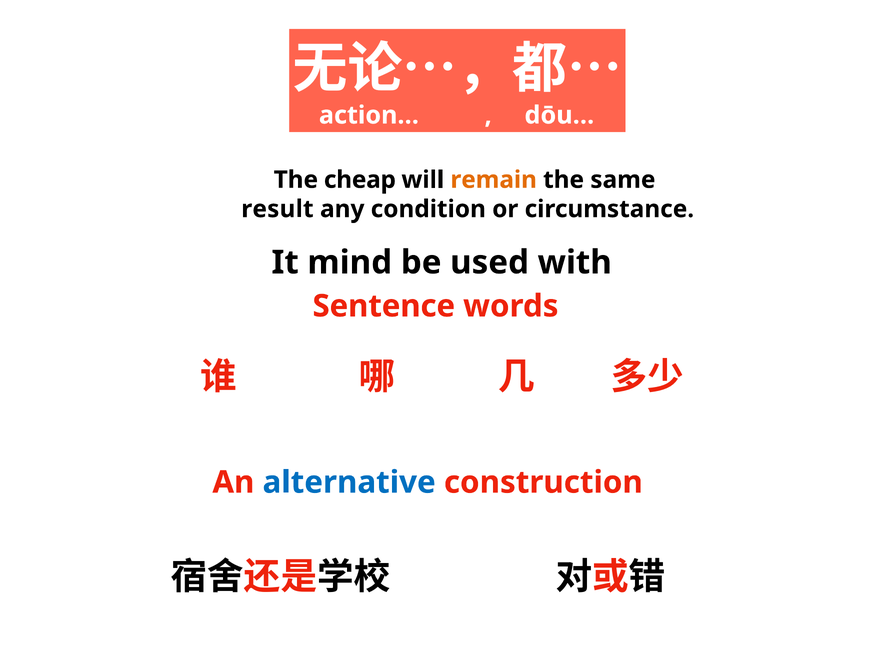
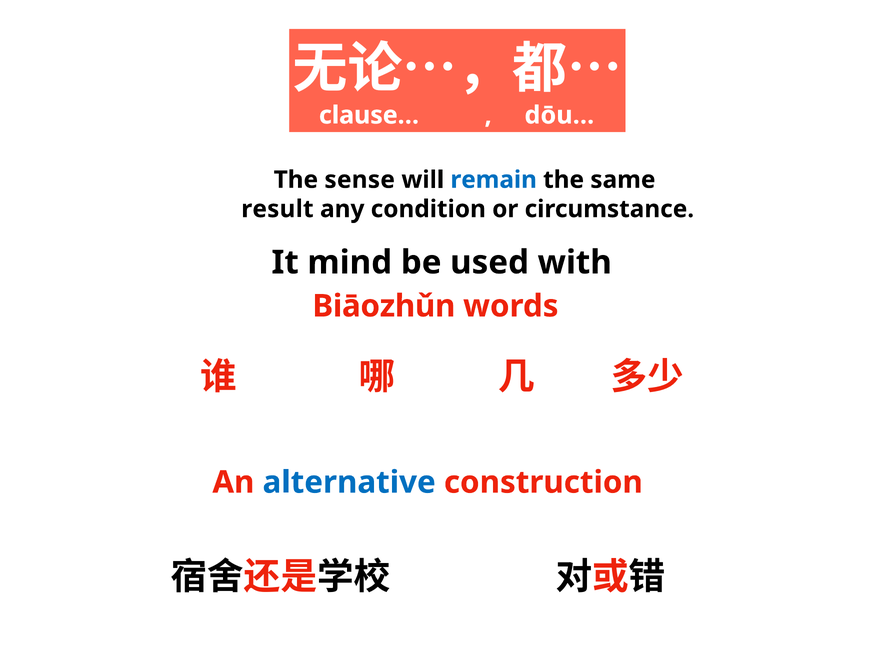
action…: action… -> clause…
cheap: cheap -> sense
remain colour: orange -> blue
Sentence: Sentence -> Biāozhǔn
